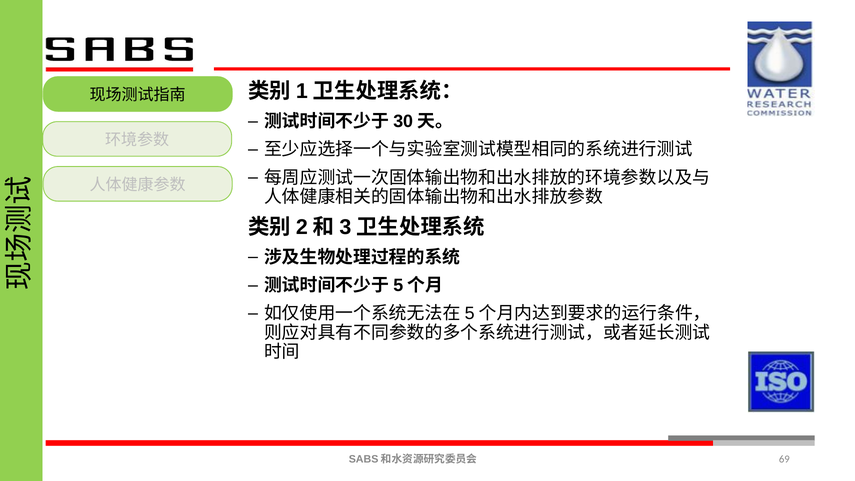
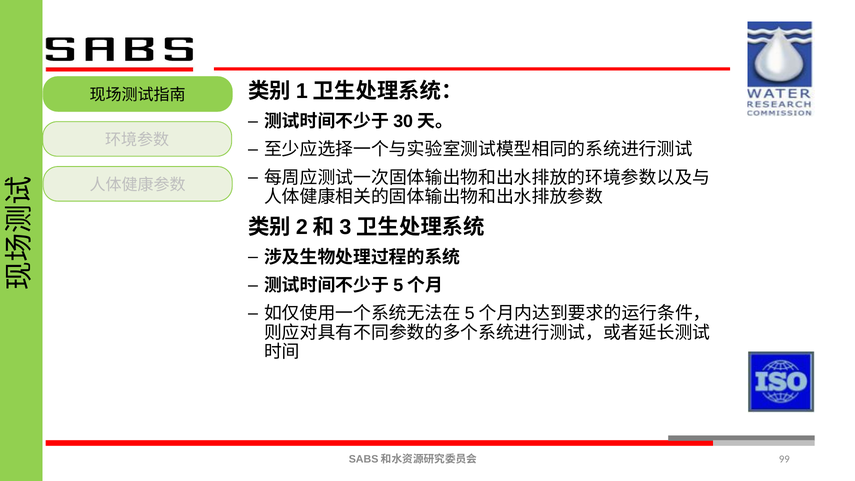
69: 69 -> 99
